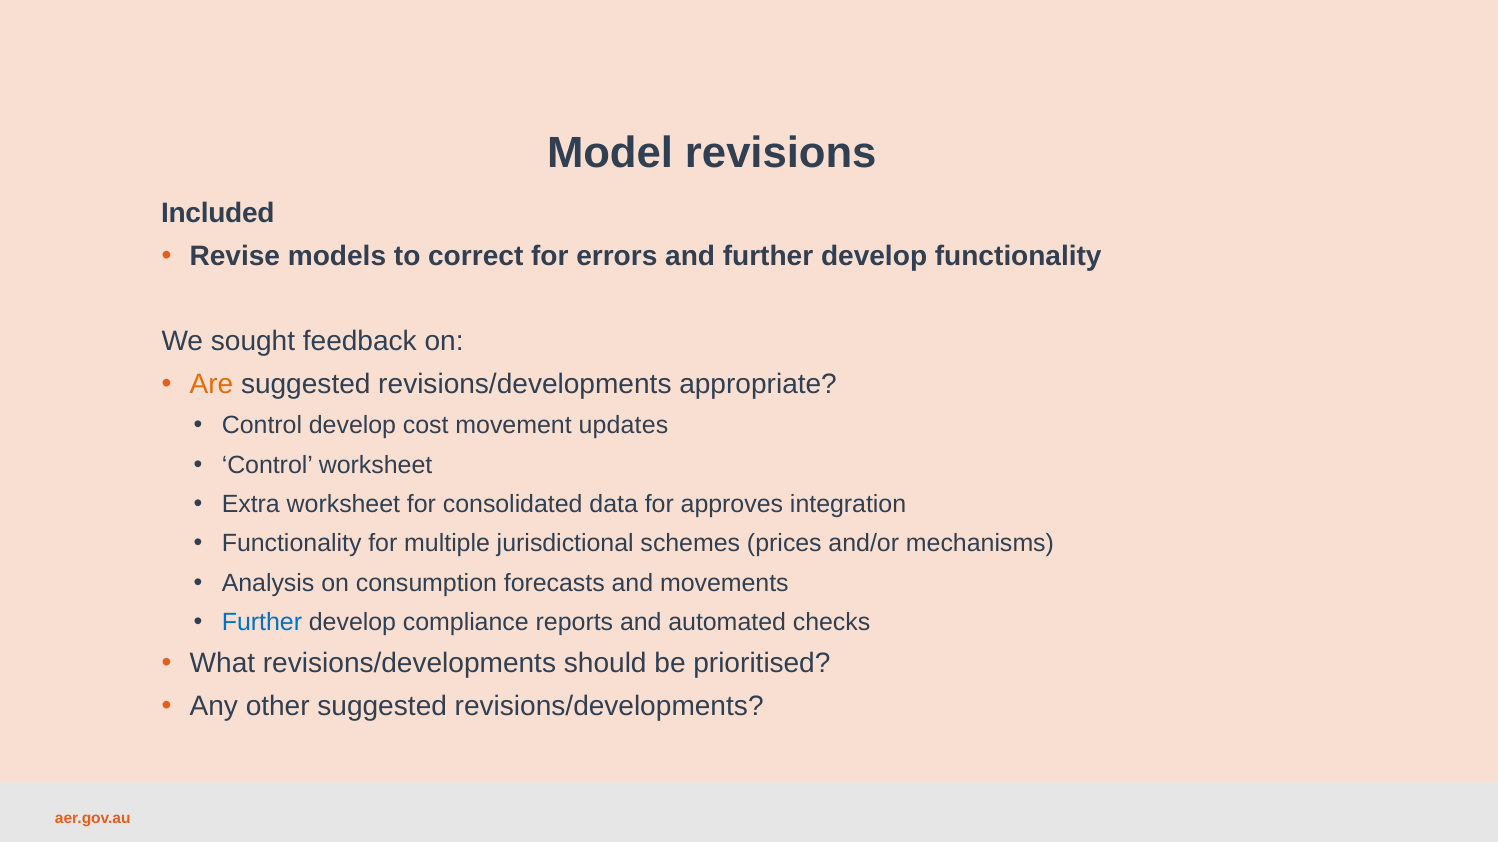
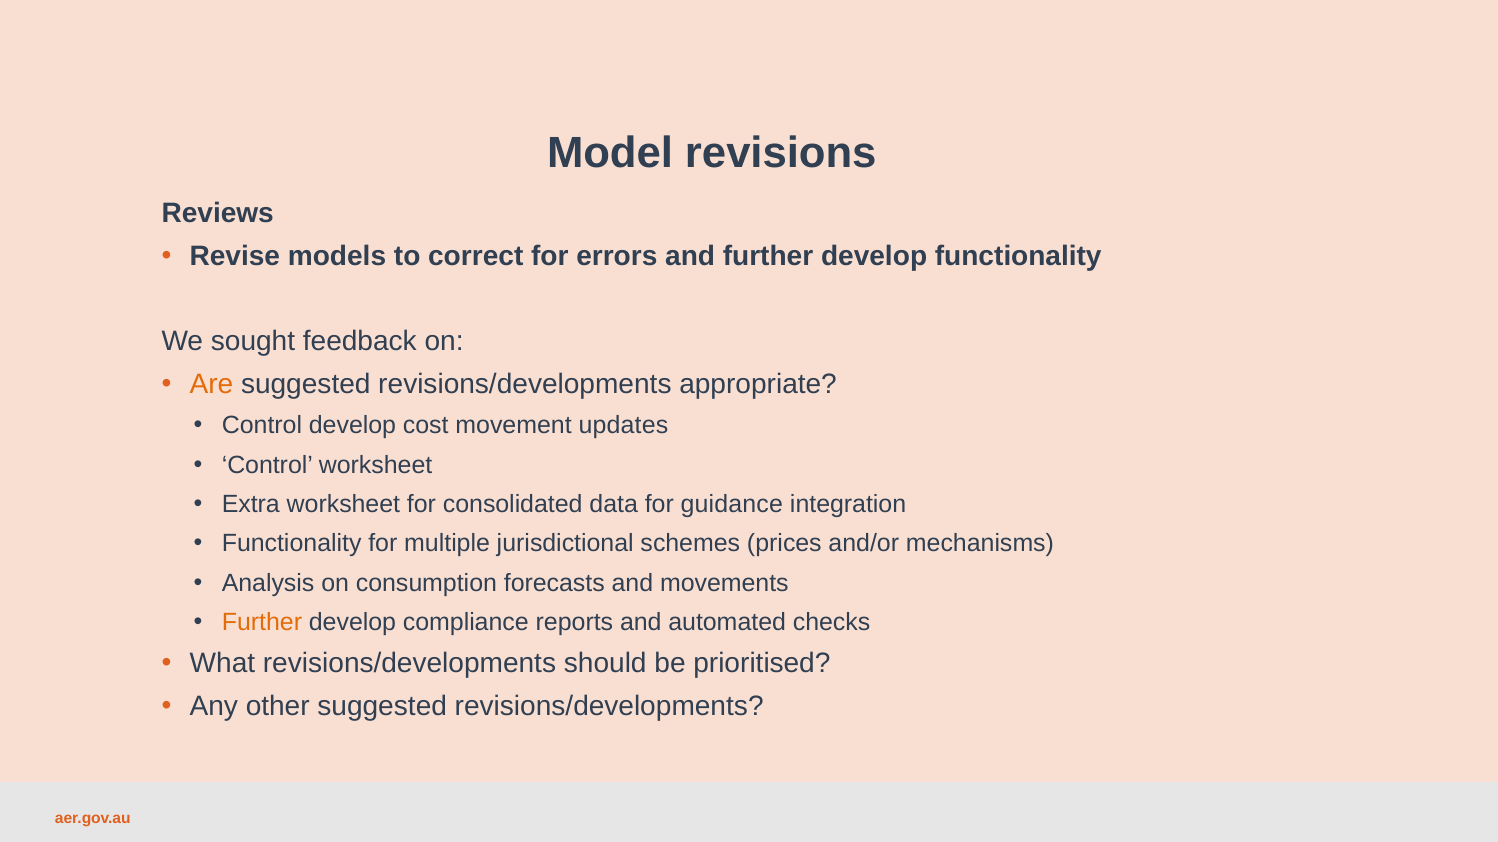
Included: Included -> Reviews
approves: approves -> guidance
Further at (262, 623) colour: blue -> orange
